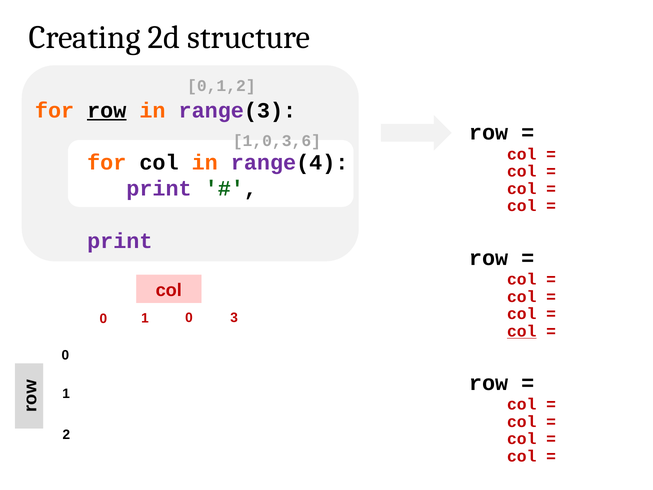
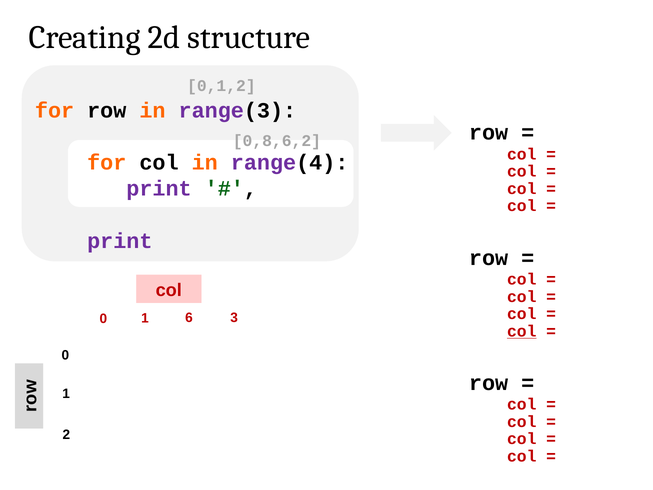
row at (107, 110) underline: present -> none
1,0,3,6: 1,0,3,6 -> 0,8,6,2
0 at (189, 318): 0 -> 6
